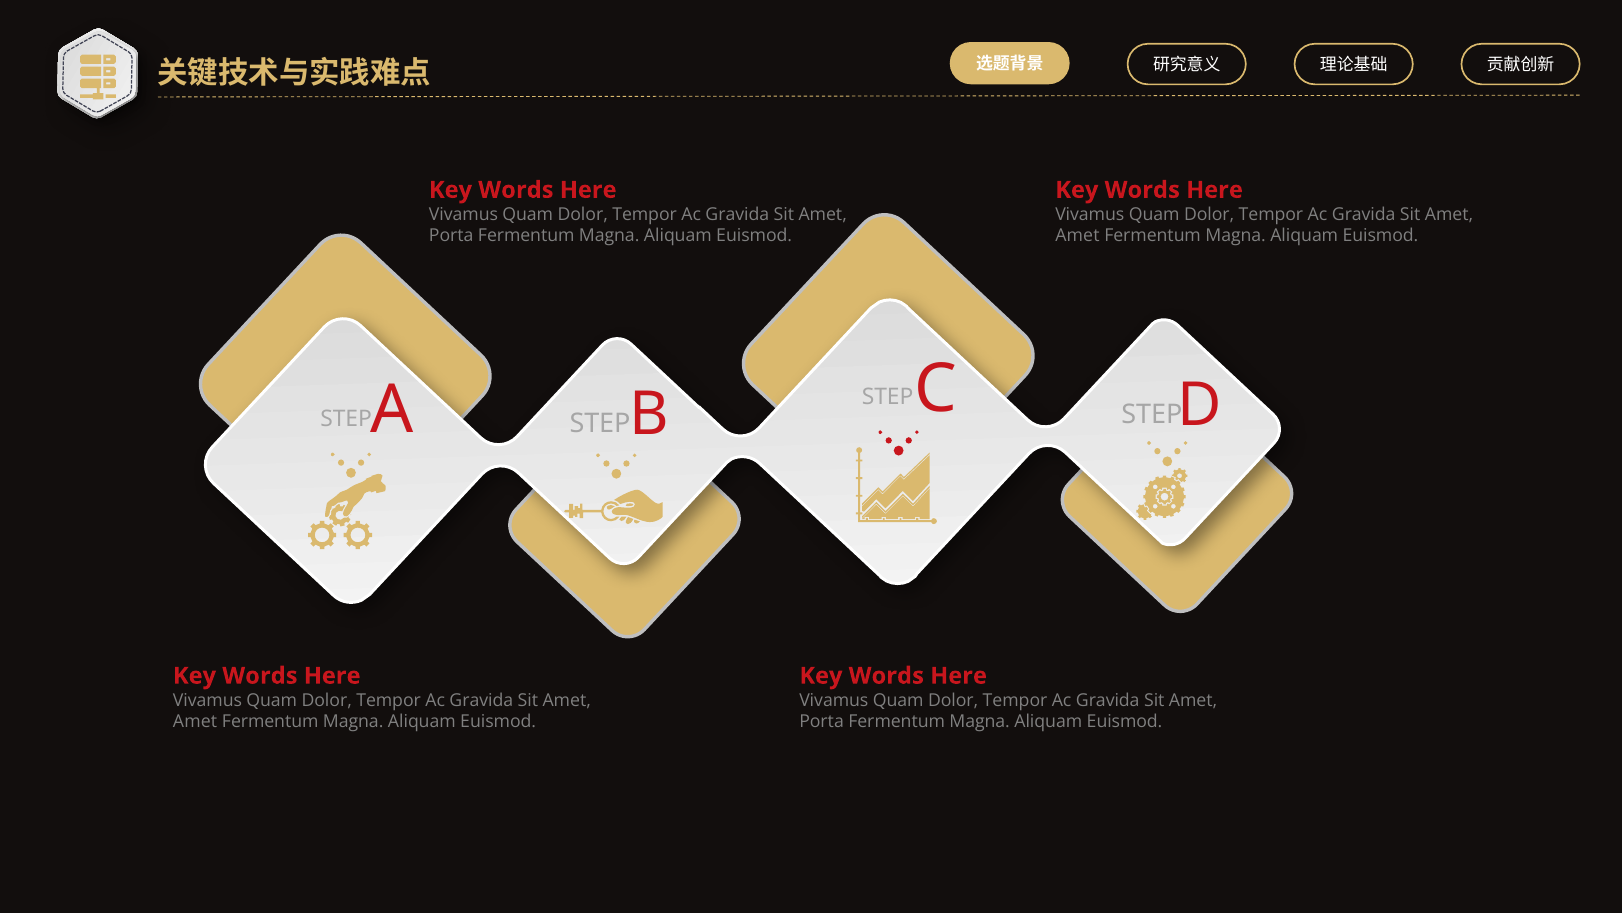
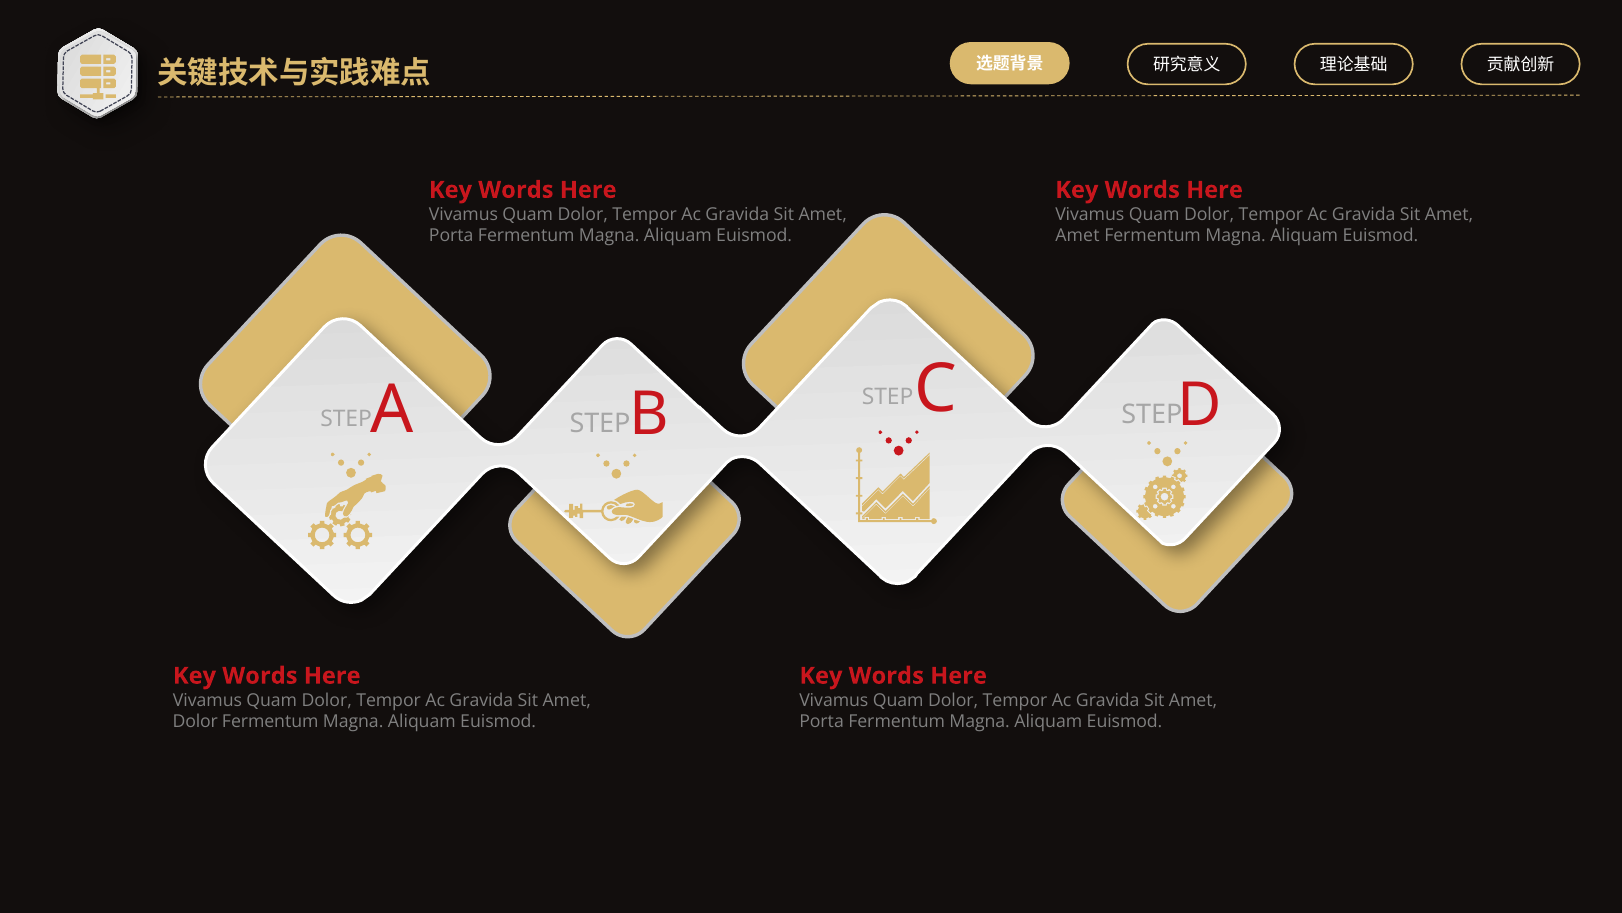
Amet at (195, 721): Amet -> Dolor
